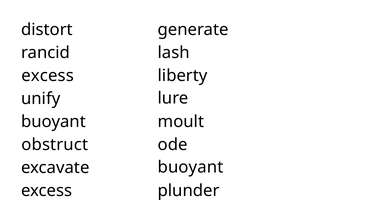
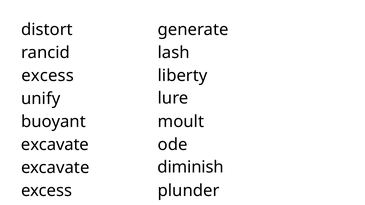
obstruct at (55, 145): obstruct -> excavate
buoyant at (190, 167): buoyant -> diminish
